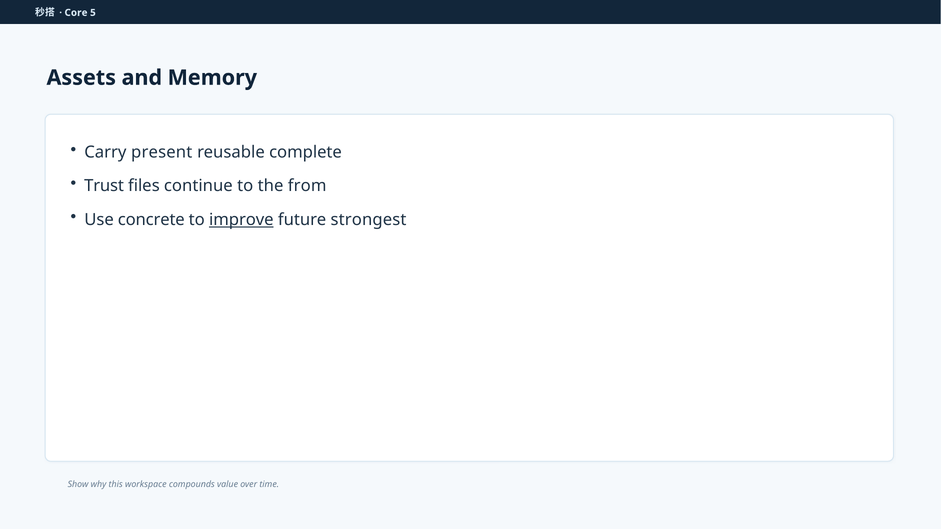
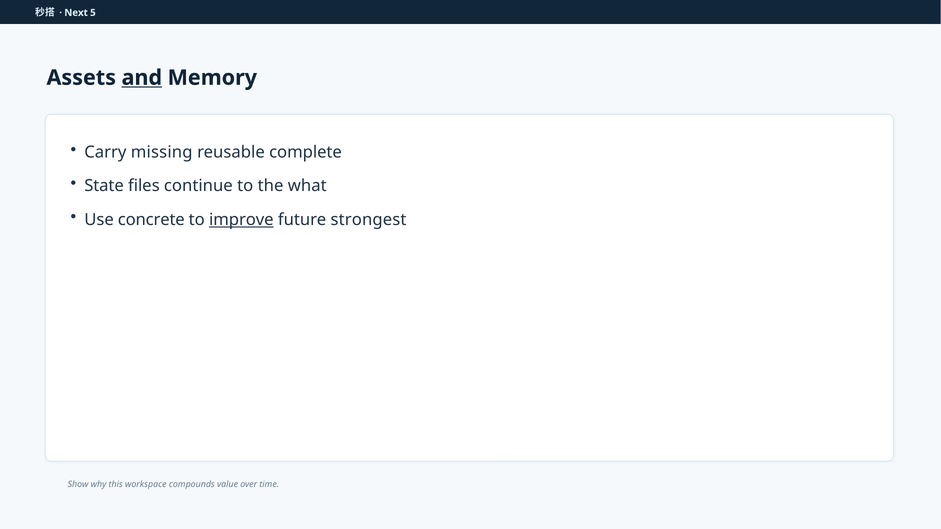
Core: Core -> Next
and underline: none -> present
present: present -> missing
Trust: Trust -> State
from: from -> what
